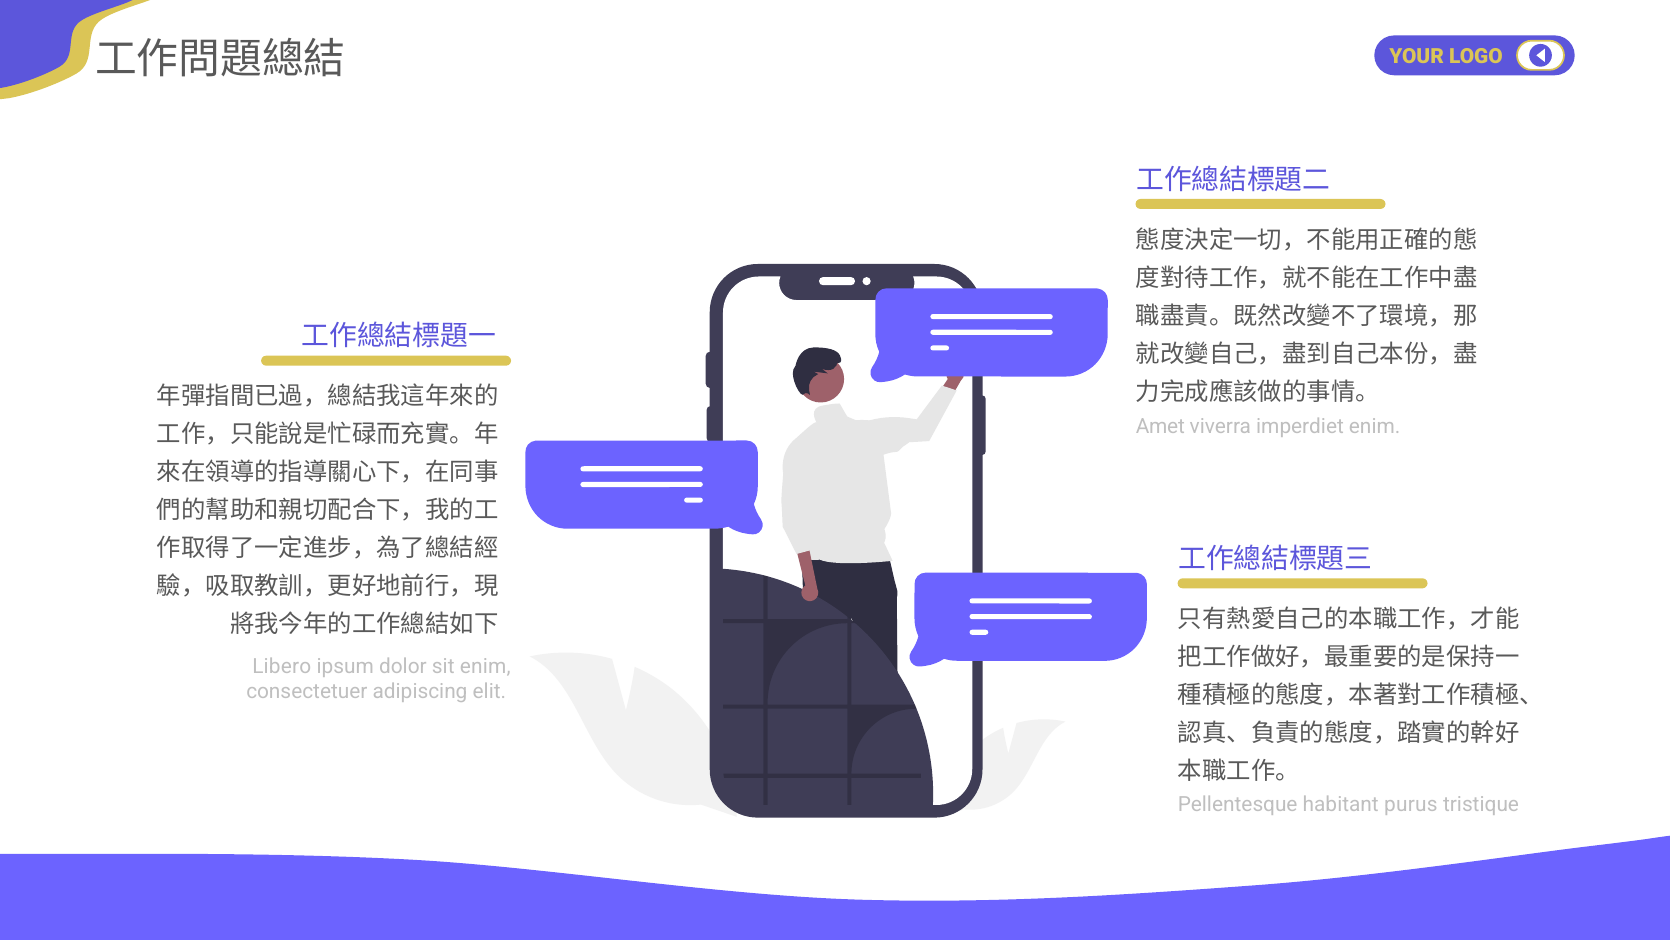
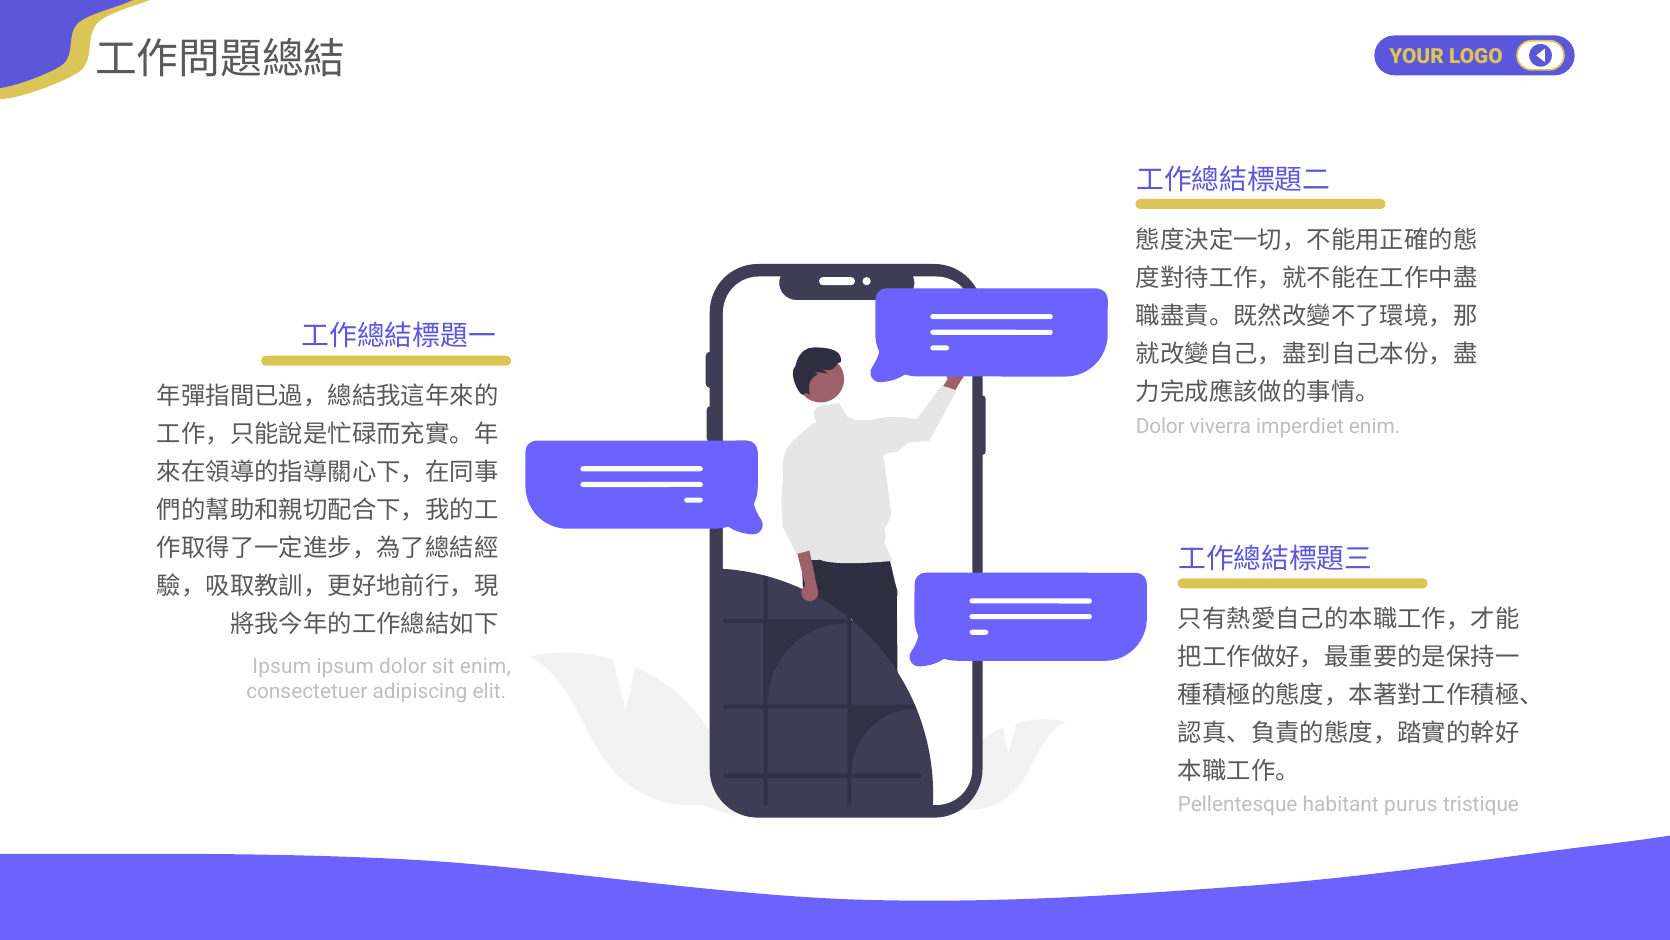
Amet at (1160, 427): Amet -> Dolor
Libero at (282, 666): Libero -> Ipsum
